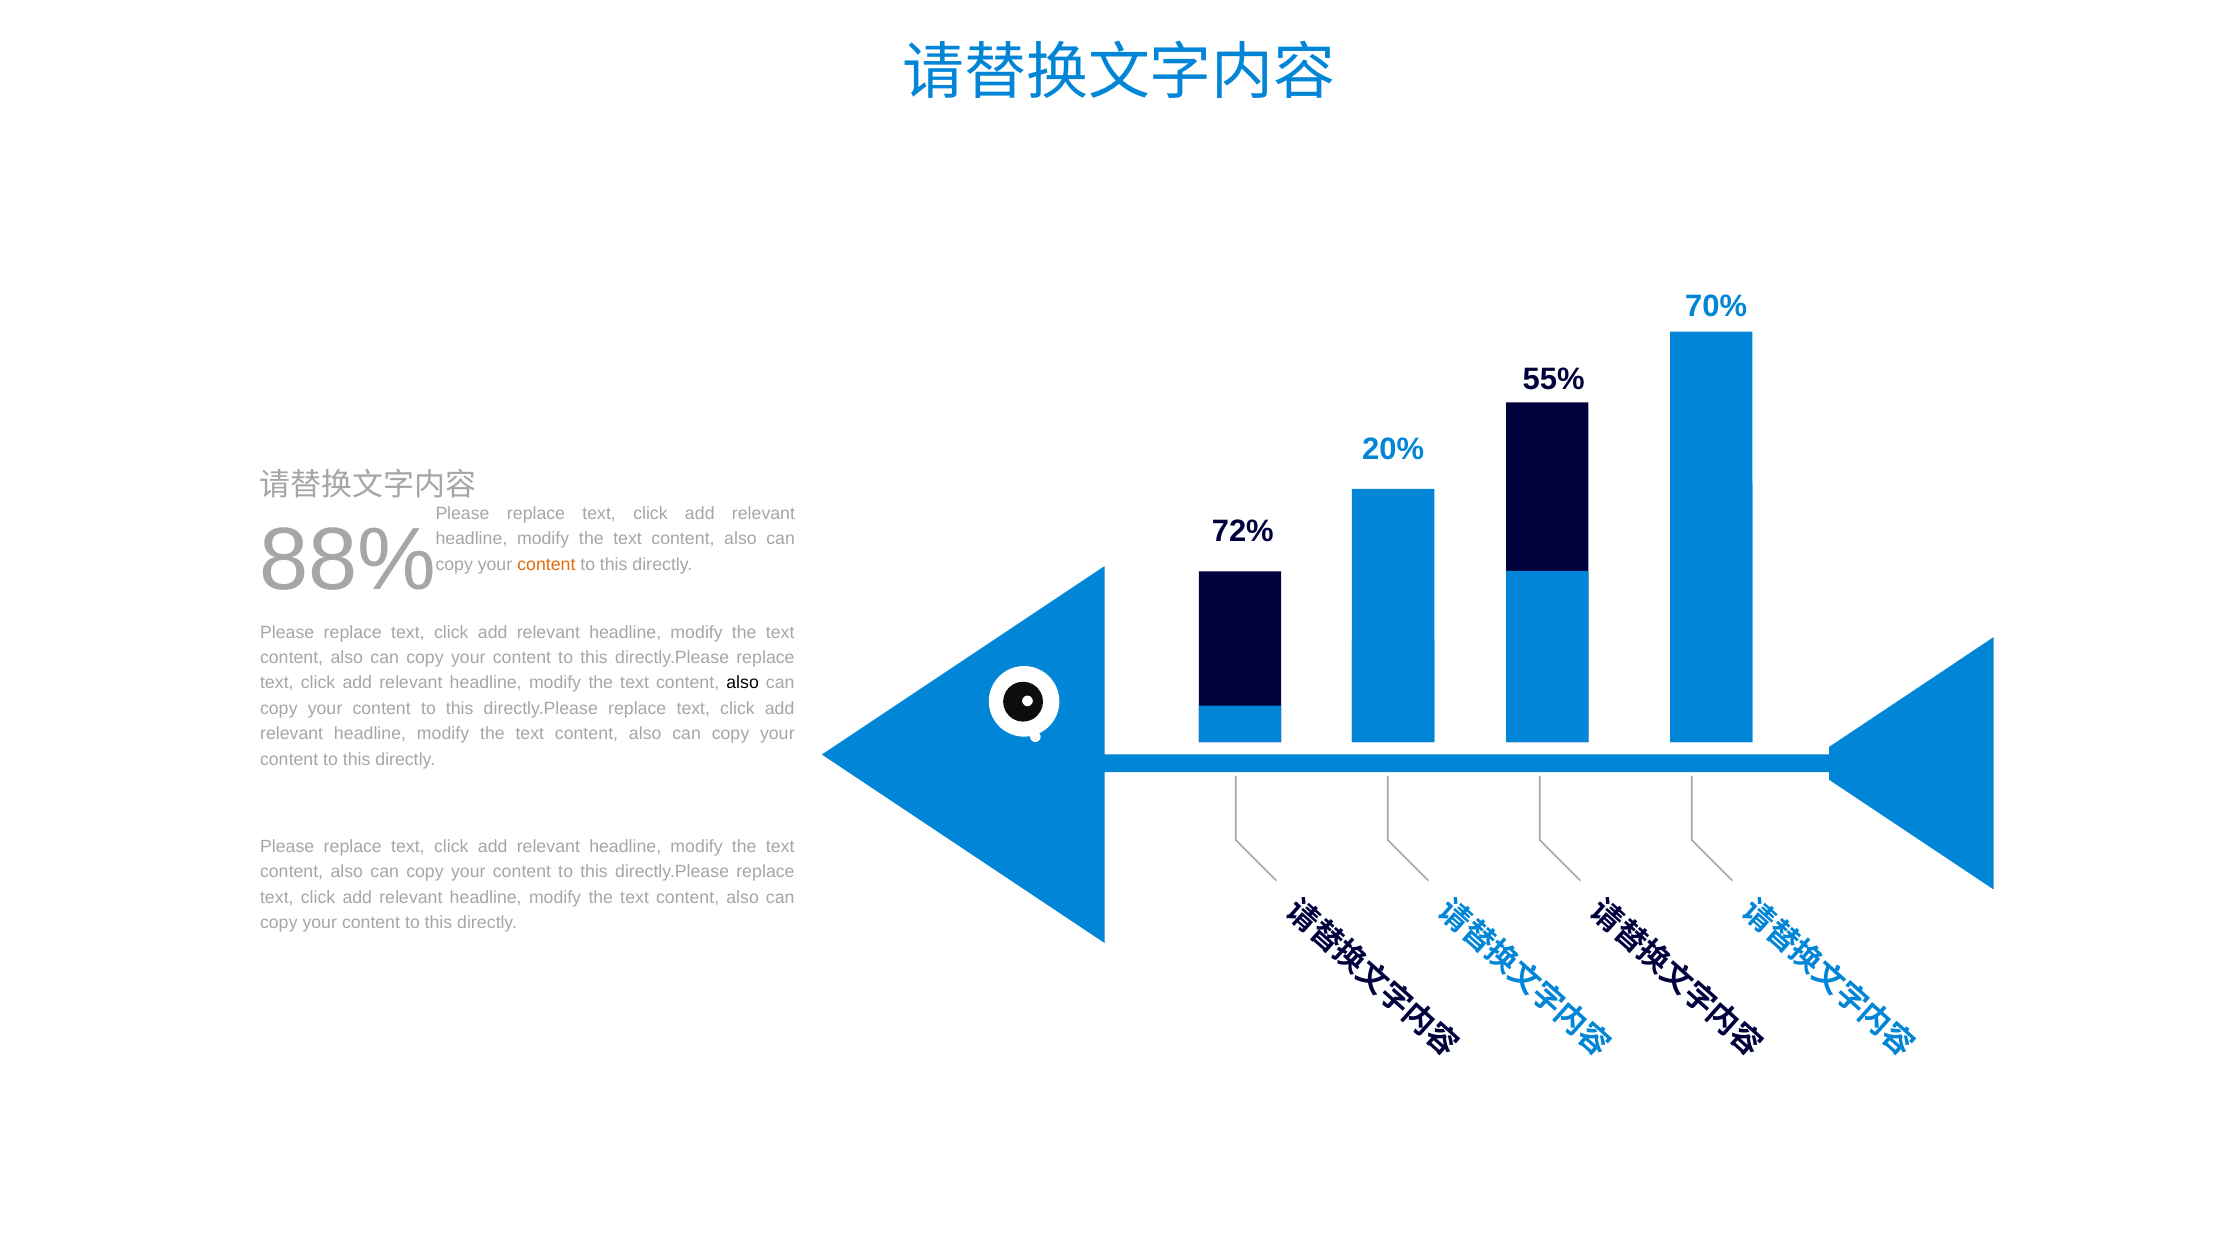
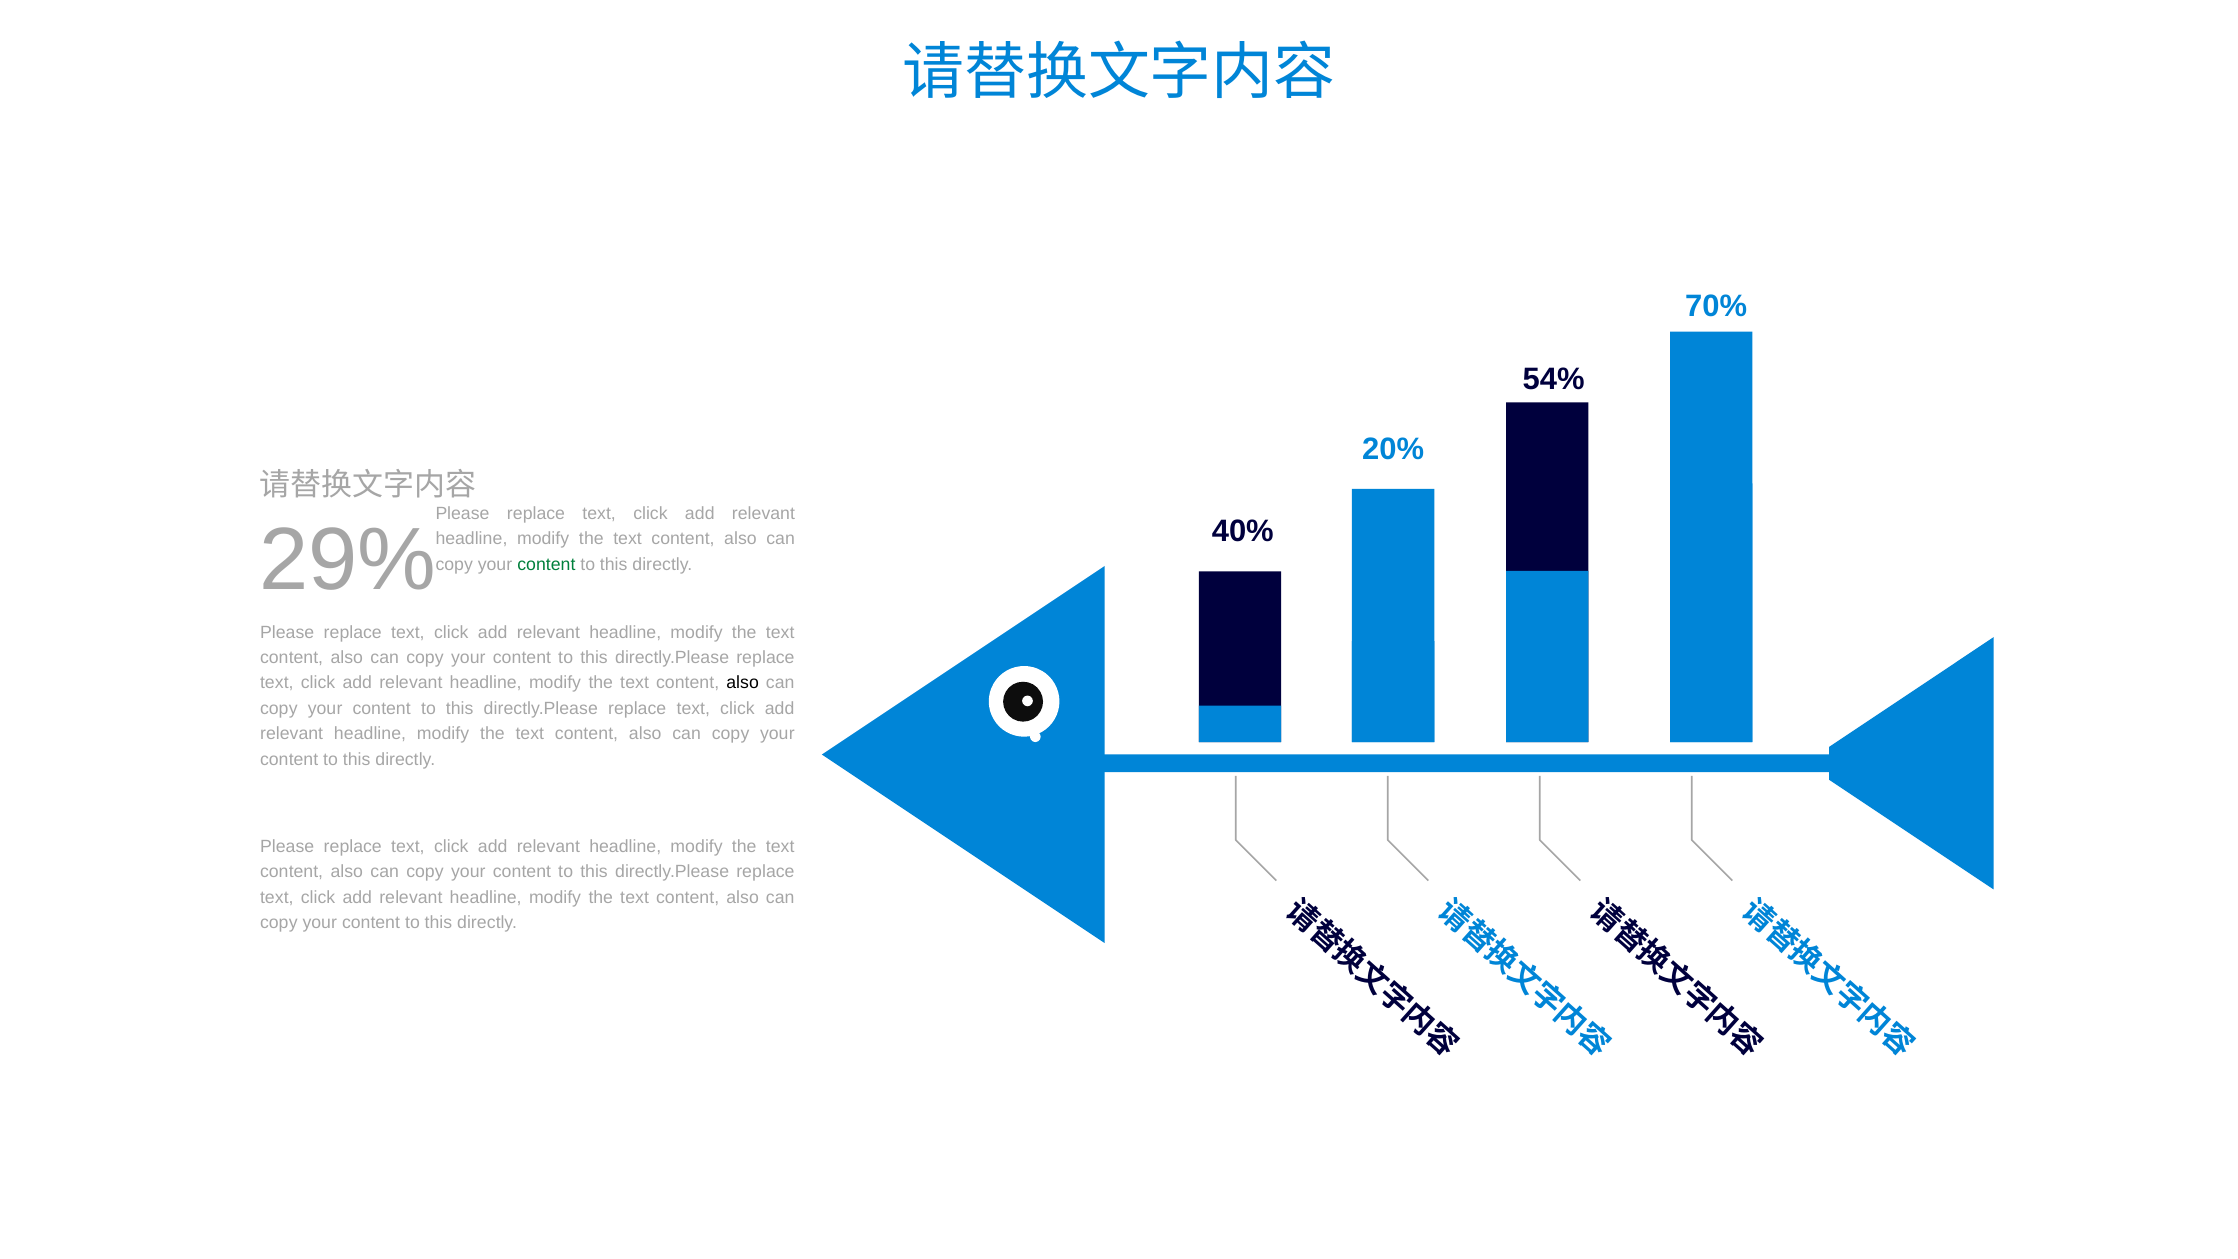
55%: 55% -> 54%
72%: 72% -> 40%
88%: 88% -> 29%
content at (546, 564) colour: orange -> green
